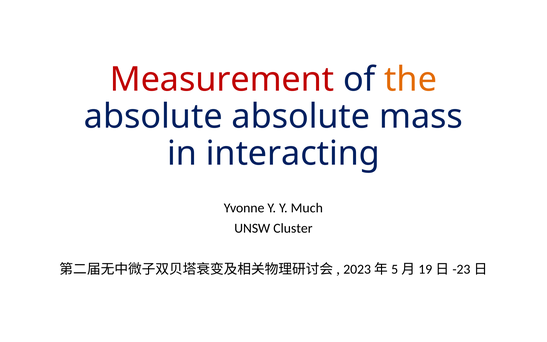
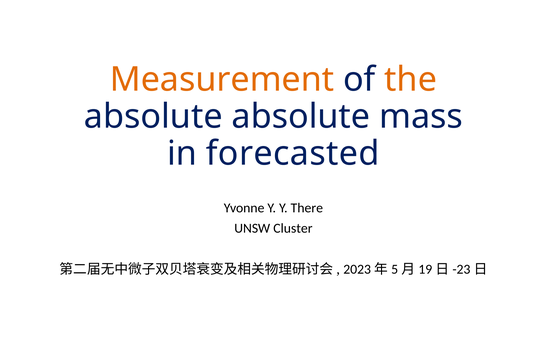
Measurement colour: red -> orange
interacting: interacting -> forecasted
Much: Much -> There
